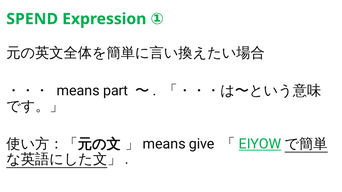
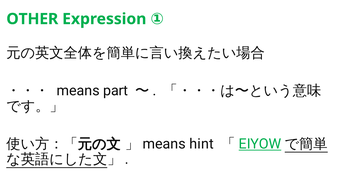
SPEND: SPEND -> OTHER
give: give -> hint
